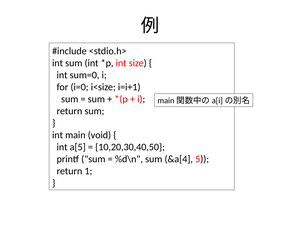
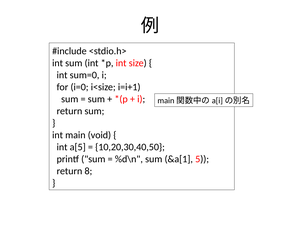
&a[4: &a[4 -> &a[1
1: 1 -> 8
